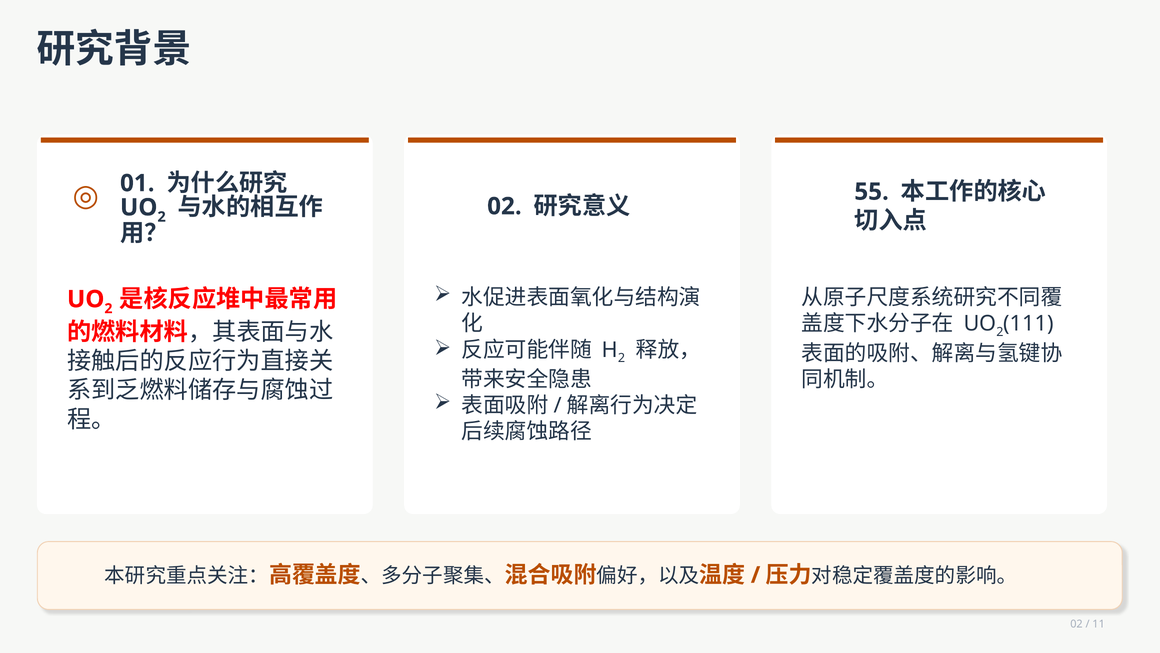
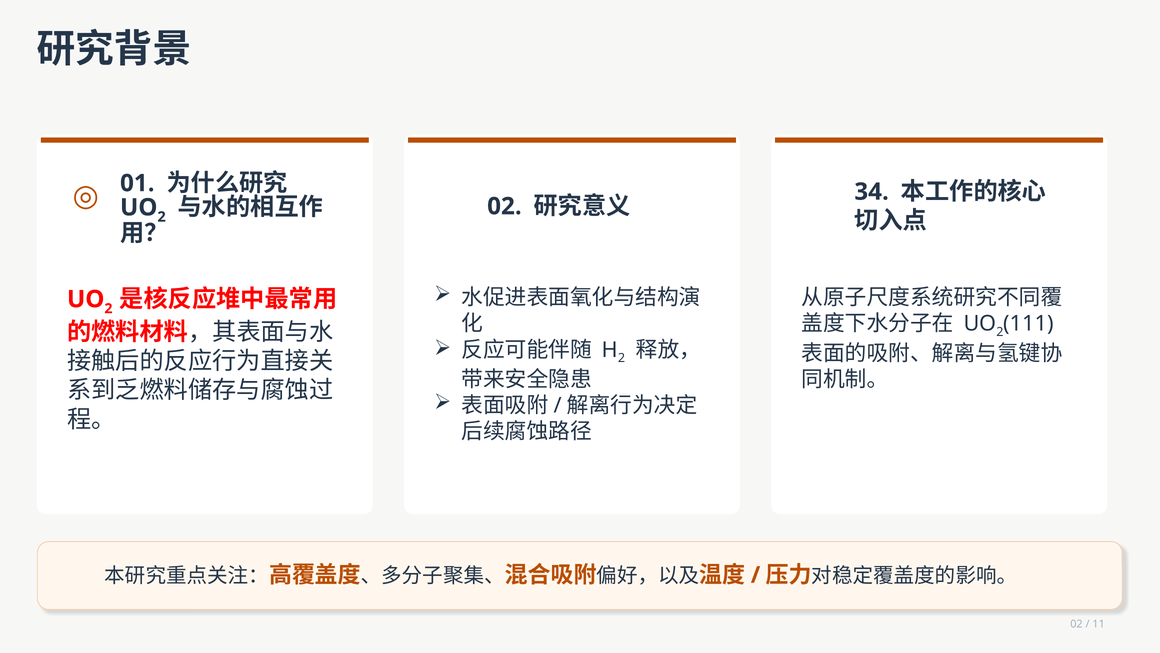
55: 55 -> 34
